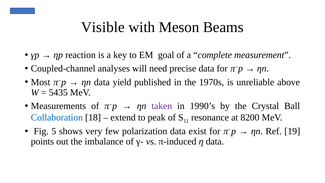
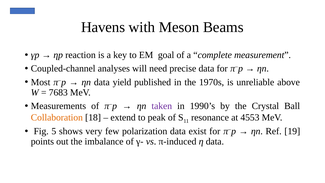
Visible: Visible -> Havens
5435: 5435 -> 7683
Collaboration colour: blue -> orange
8200: 8200 -> 4553
